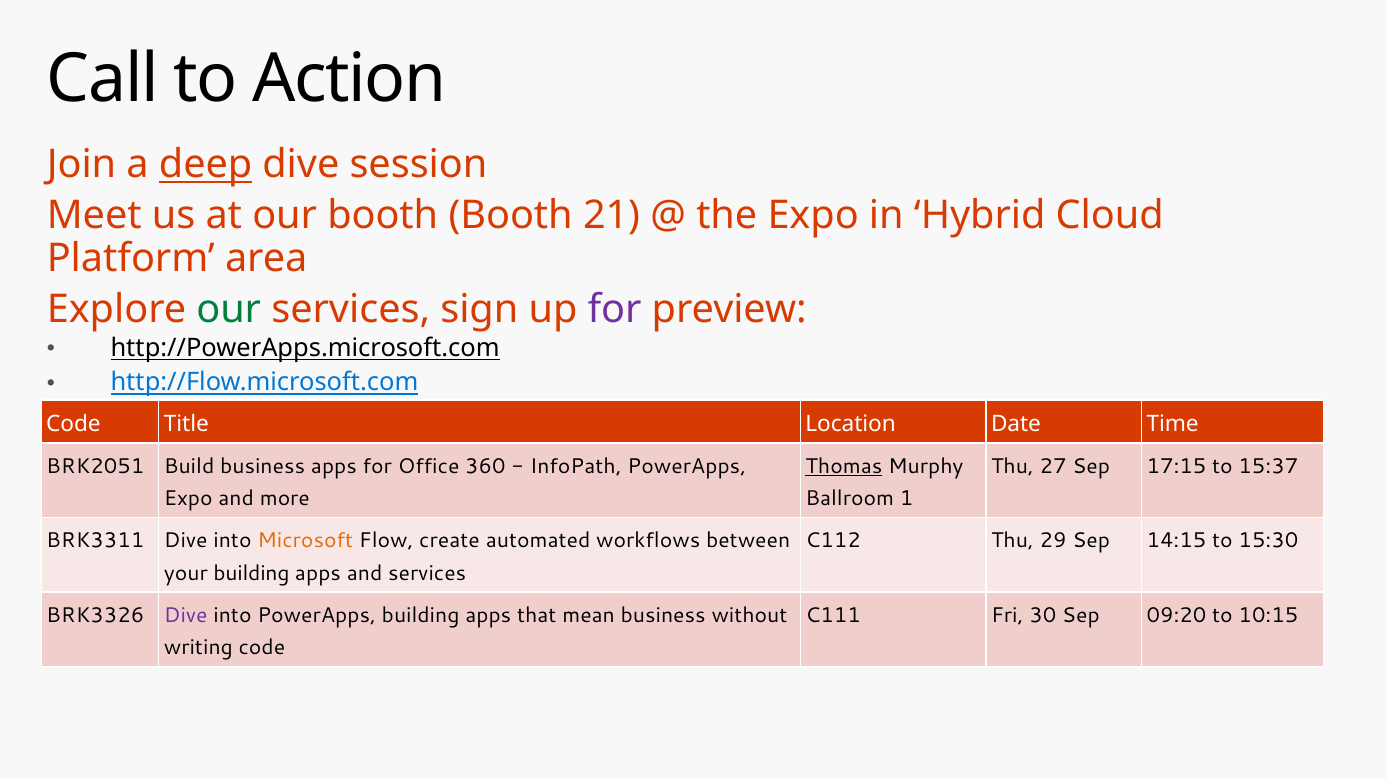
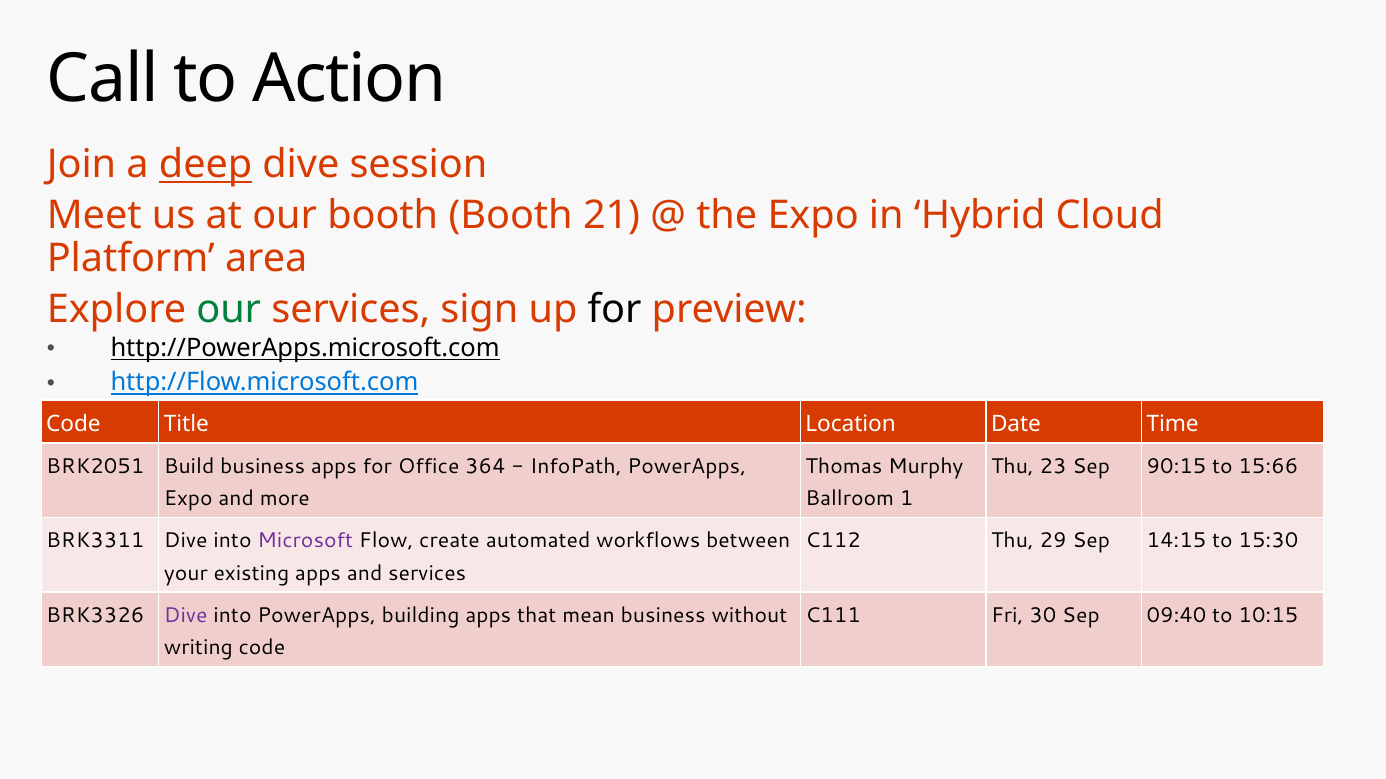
for at (615, 309) colour: purple -> black
360: 360 -> 364
Thomas underline: present -> none
27: 27 -> 23
17:15: 17:15 -> 90:15
15:37: 15:37 -> 15:66
Microsoft colour: orange -> purple
your building: building -> existing
09:20: 09:20 -> 09:40
